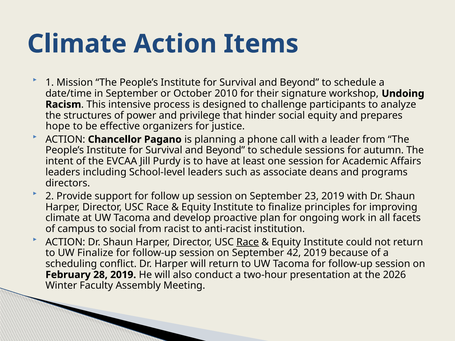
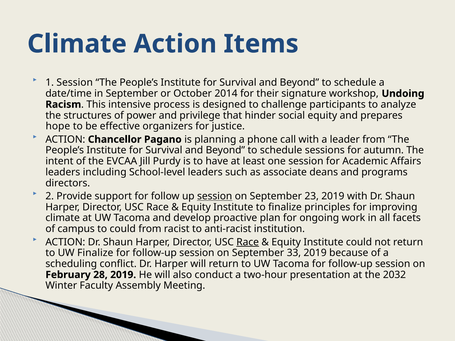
1 Mission: Mission -> Session
2010: 2010 -> 2014
session at (215, 196) underline: none -> present
to social: social -> could
42: 42 -> 33
2026: 2026 -> 2032
